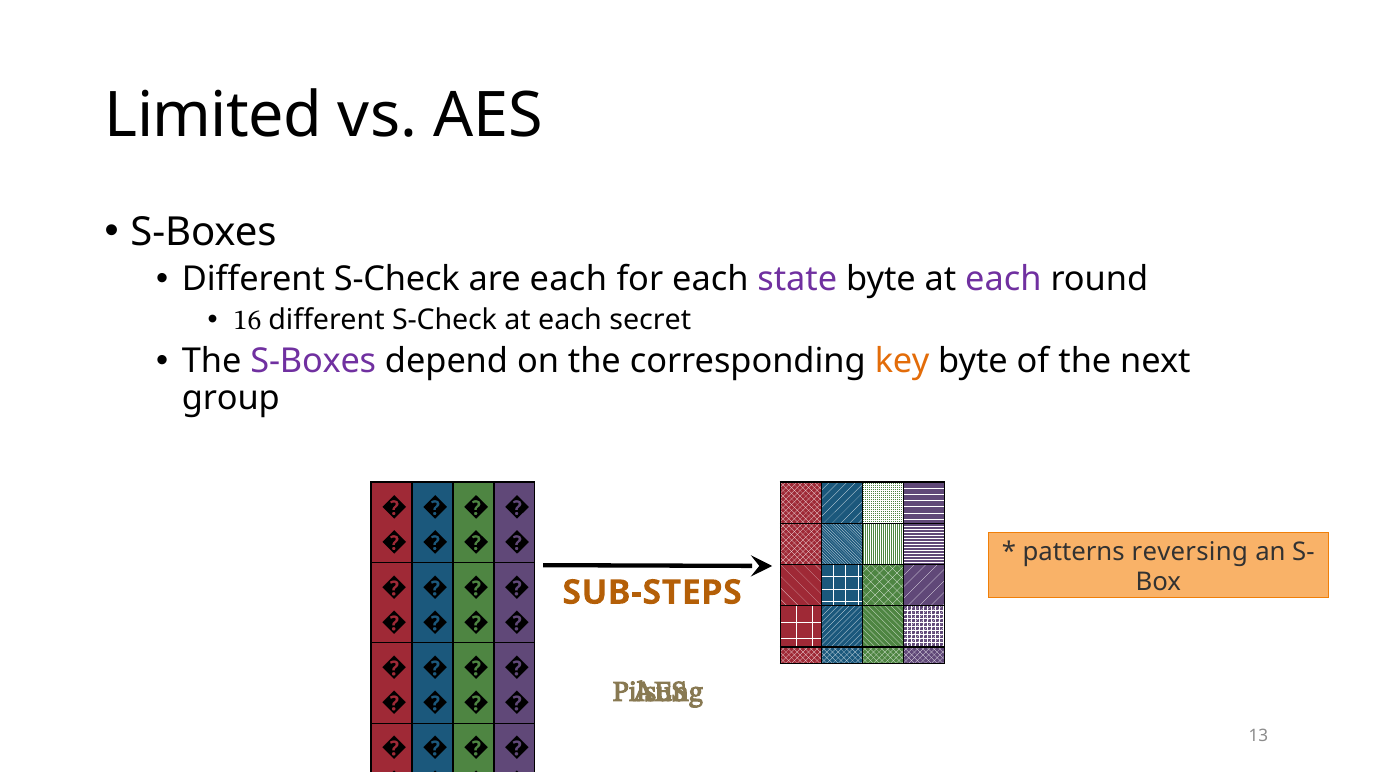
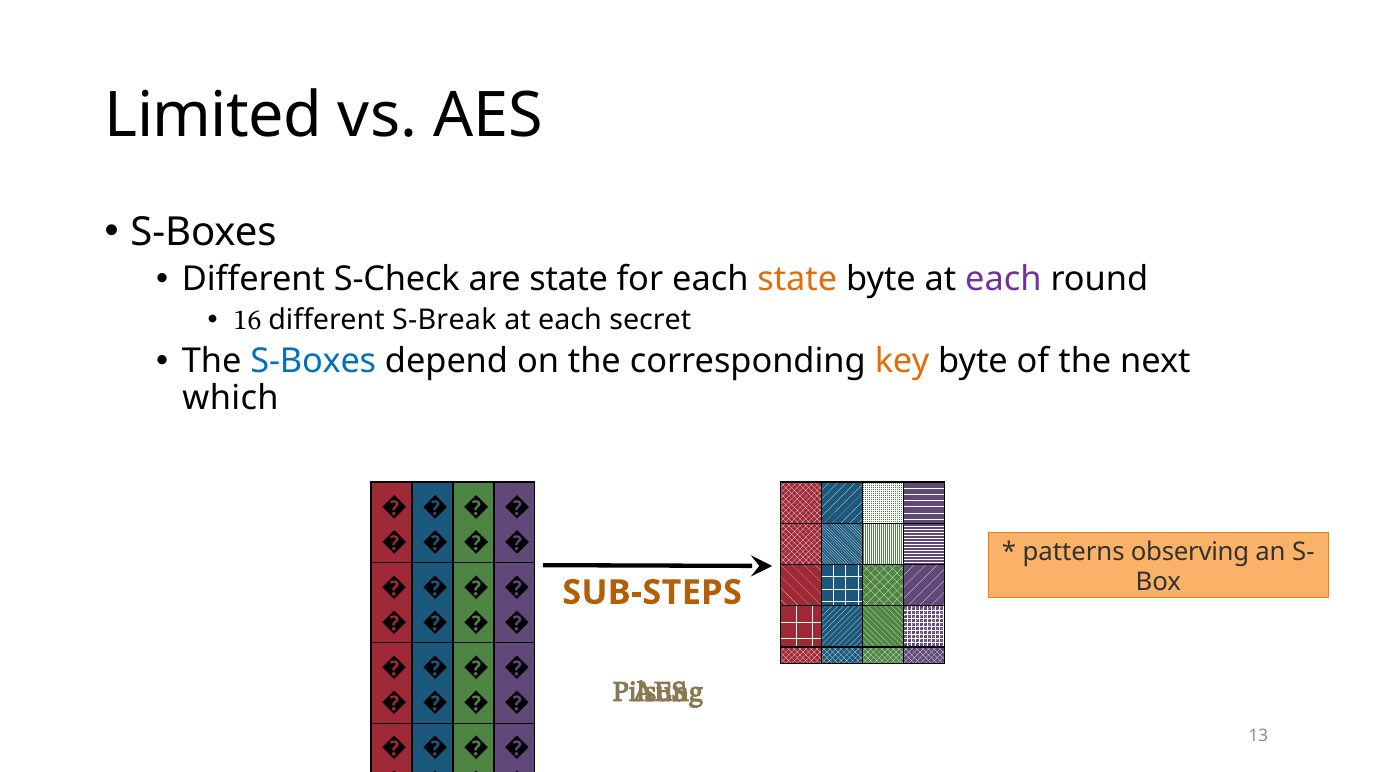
are each: each -> state
state at (797, 279) colour: purple -> orange
S-Check at (445, 321): S-Check -> S-Break
S-Boxes at (313, 362) colour: purple -> blue
group: group -> which
reversing: reversing -> observing
